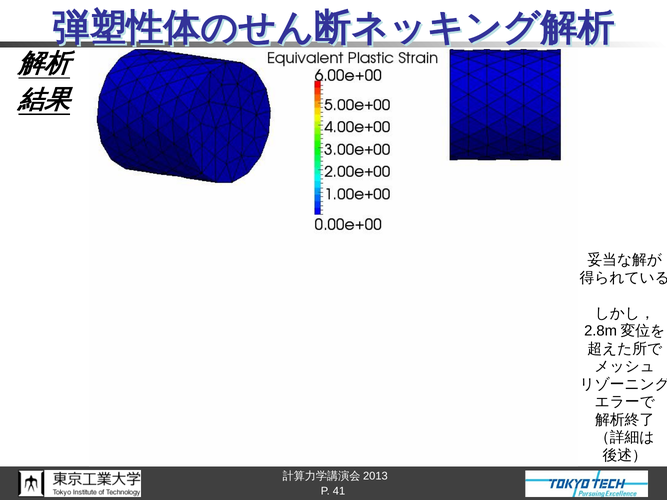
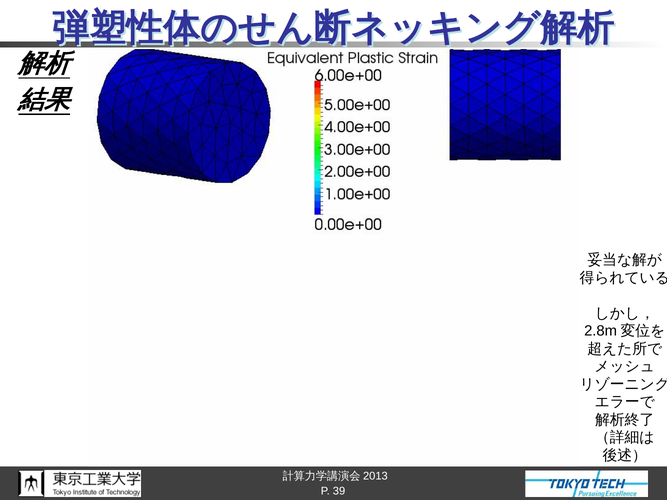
41: 41 -> 39
